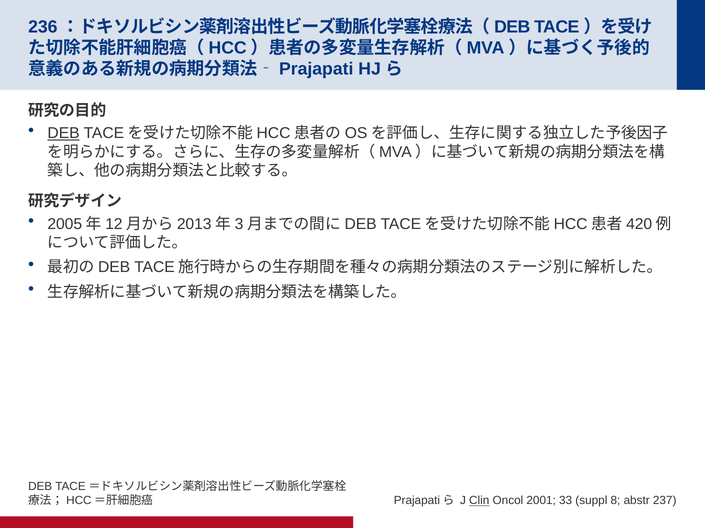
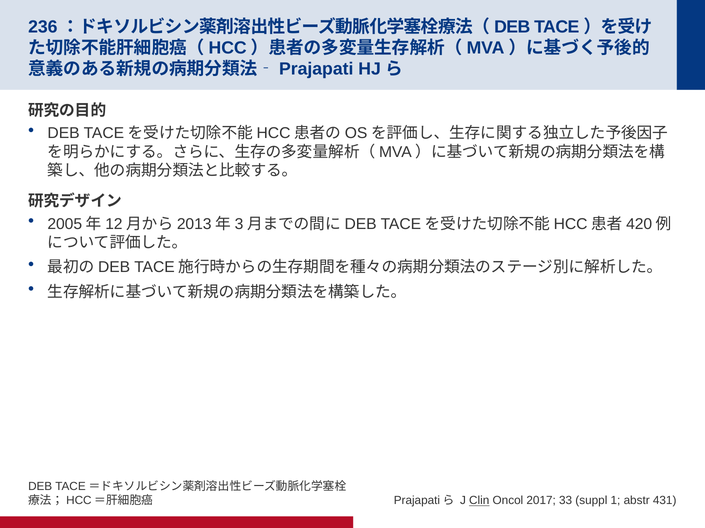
DEB at (64, 133) underline: present -> none
2001: 2001 -> 2017
8: 8 -> 1
237: 237 -> 431
